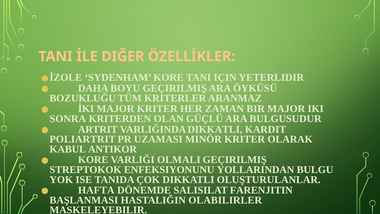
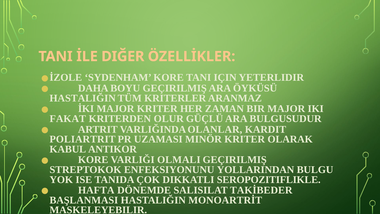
BOZUKLUĞU at (83, 98): BOZUKLUĞU -> HASTALIĞIN
SONRA: SONRA -> FAKAT
OLAN: OLAN -> OLUR
VARLIĞINDA DIKKATLI: DIKKATLI -> OLANLAR
OLUŞTURULANLAR: OLUŞTURULANLAR -> SEROPOZITIFLIKLE
FARENJITIN: FARENJITIN -> TAKİBEDER
OLABILIRLER: OLABILIRLER -> MONOARTRİT
